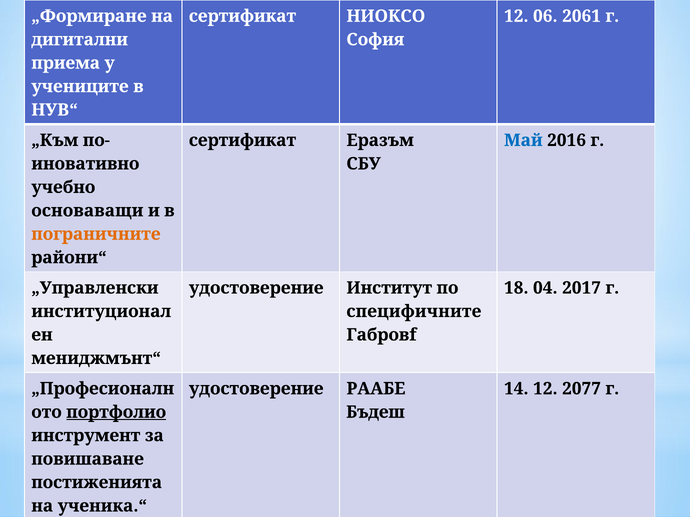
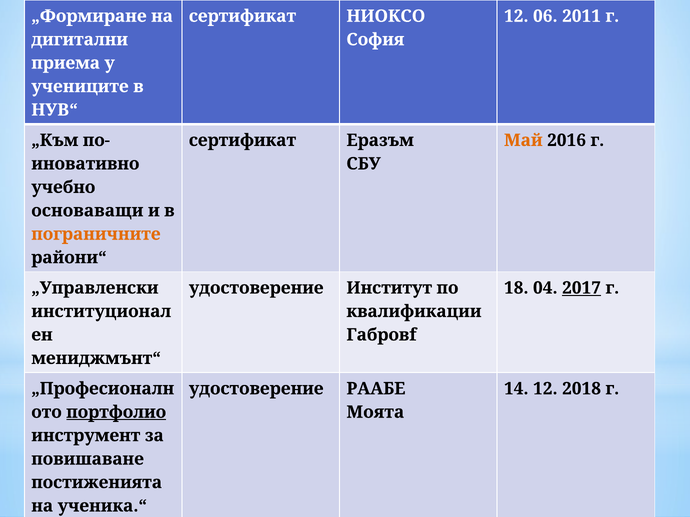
2061: 2061 -> 2011
Май colour: blue -> orange
2017 underline: none -> present
специфичните: специфичните -> квалификации
2077: 2077 -> 2018
Бъдеш: Бъдеш -> Моята
